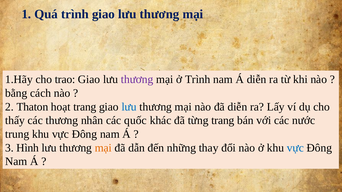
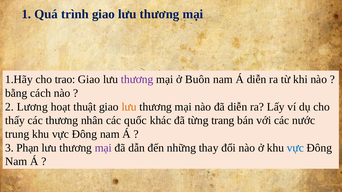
ở Trình: Trình -> Buôn
Thaton: Thaton -> Lương
hoạt trang: trang -> thuật
lưu at (129, 107) colour: blue -> orange
Hình: Hình -> Phạn
mại at (103, 148) colour: orange -> purple
